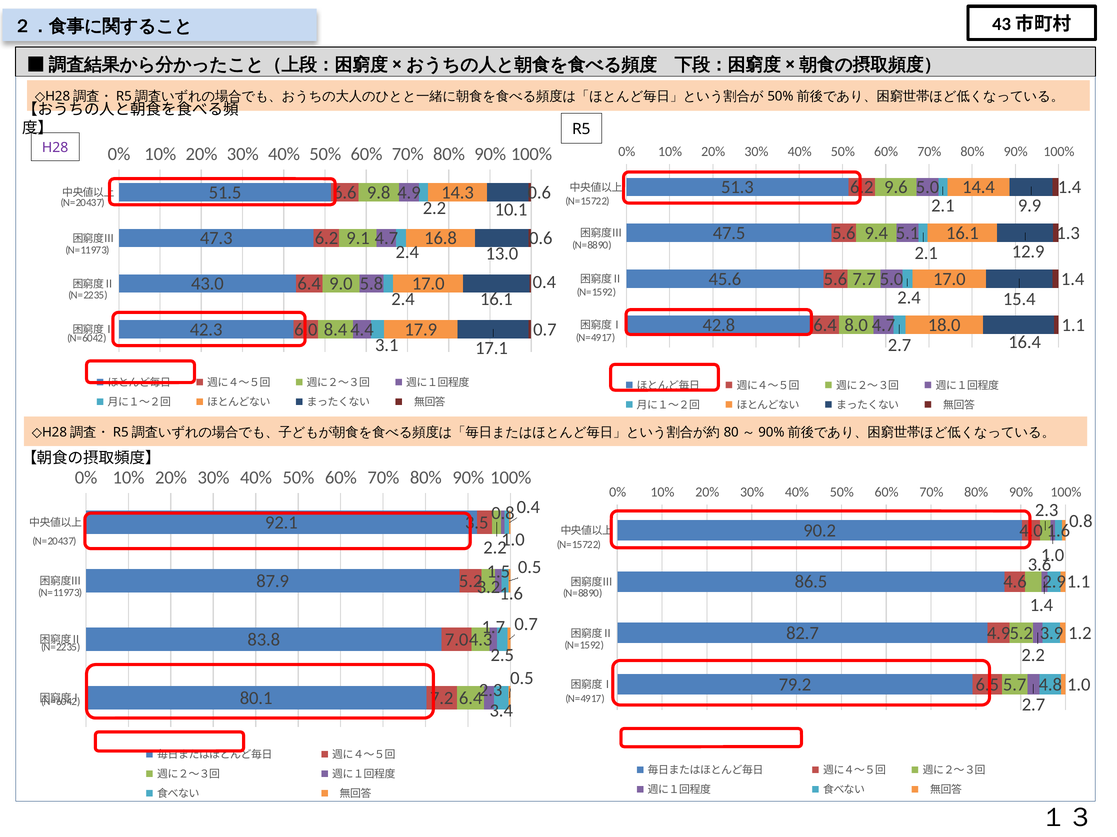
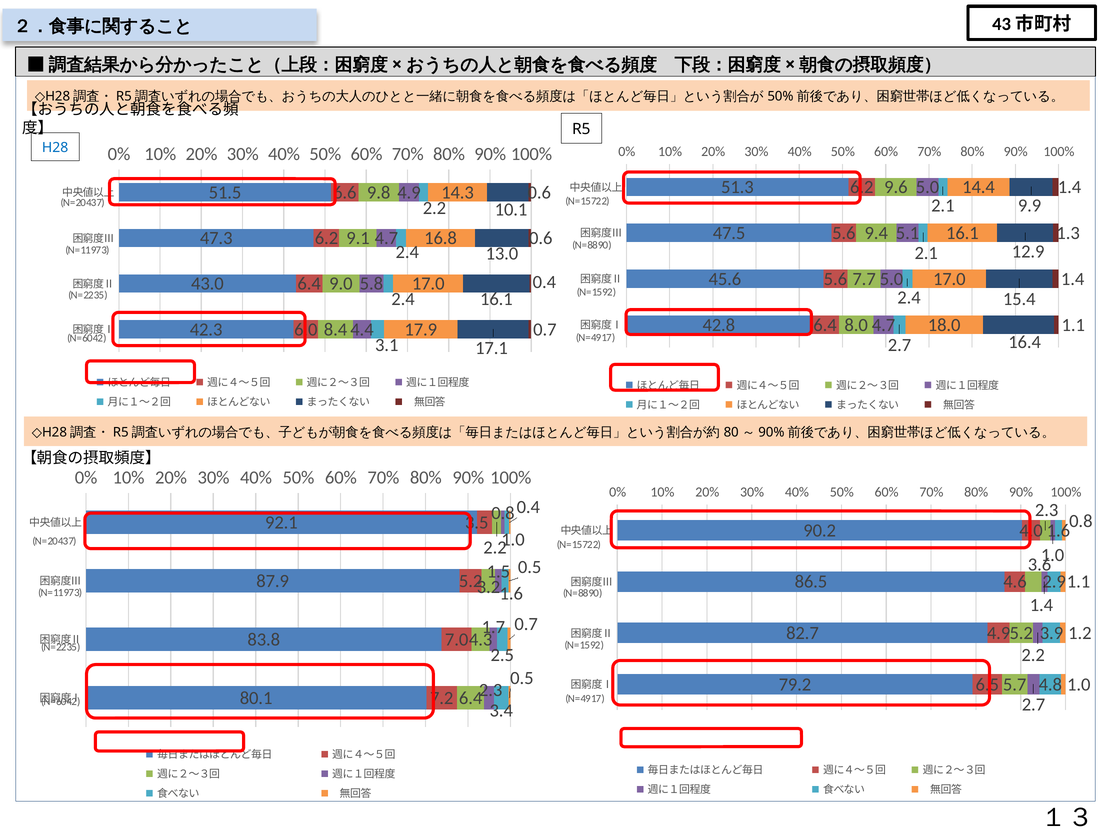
H28 colour: purple -> blue
